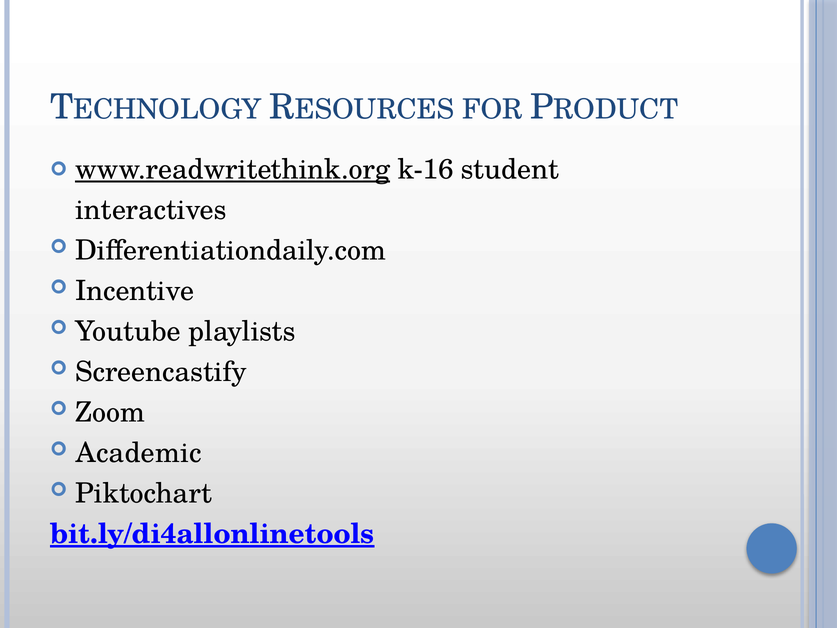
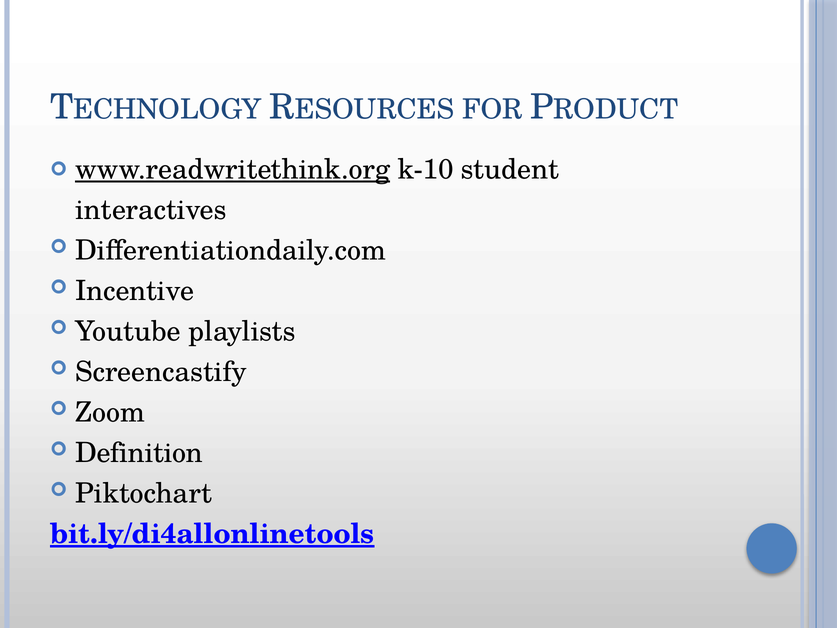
k-16: k-16 -> k-10
Academic: Academic -> Definition
